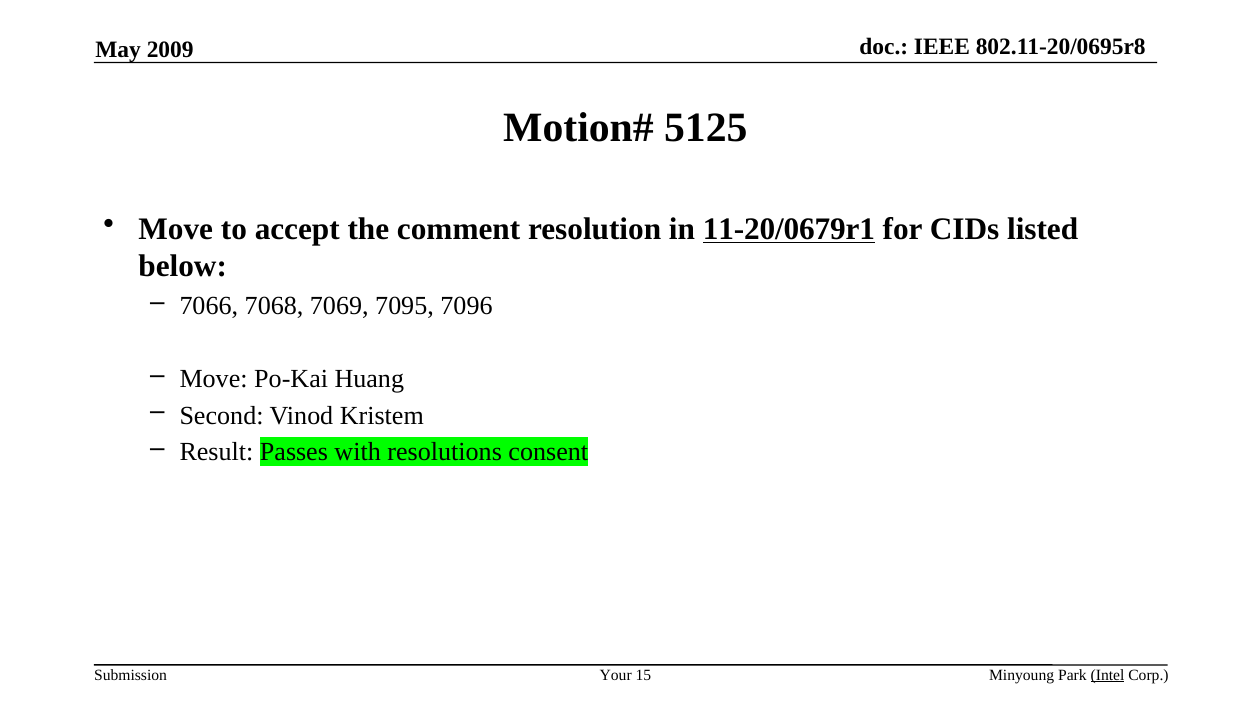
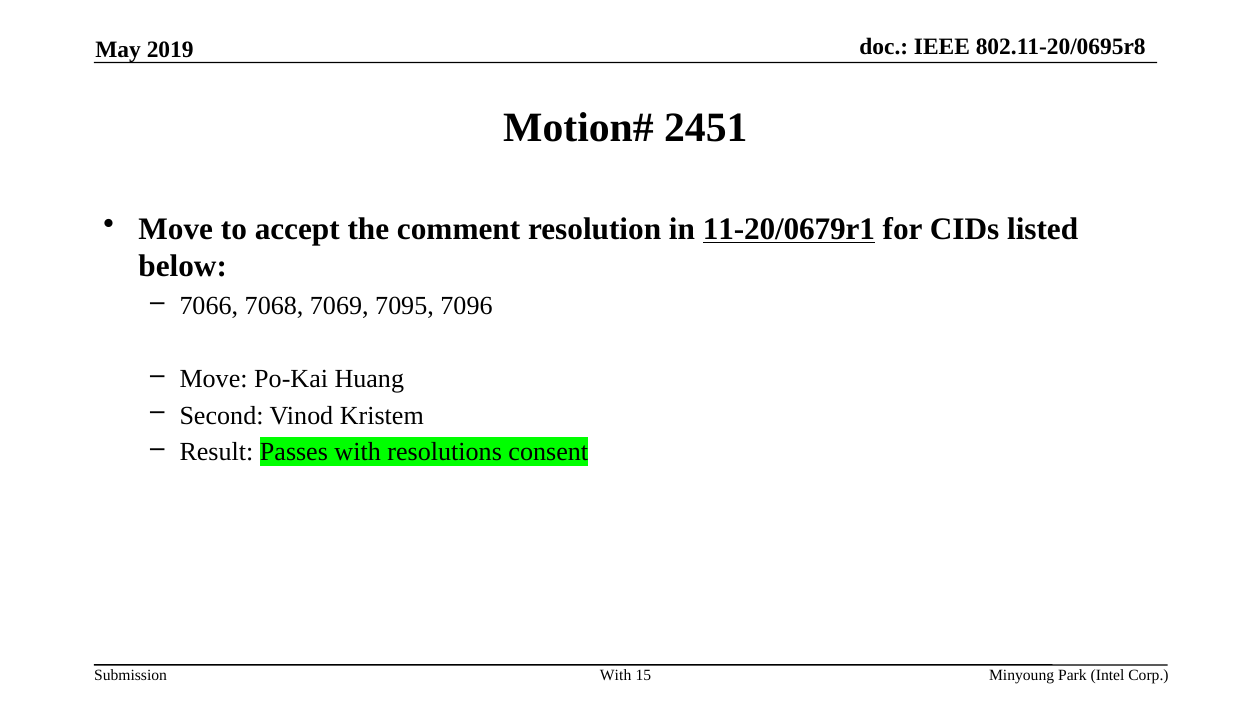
2009: 2009 -> 2019
5125: 5125 -> 2451
Your at (616, 675): Your -> With
Intel underline: present -> none
